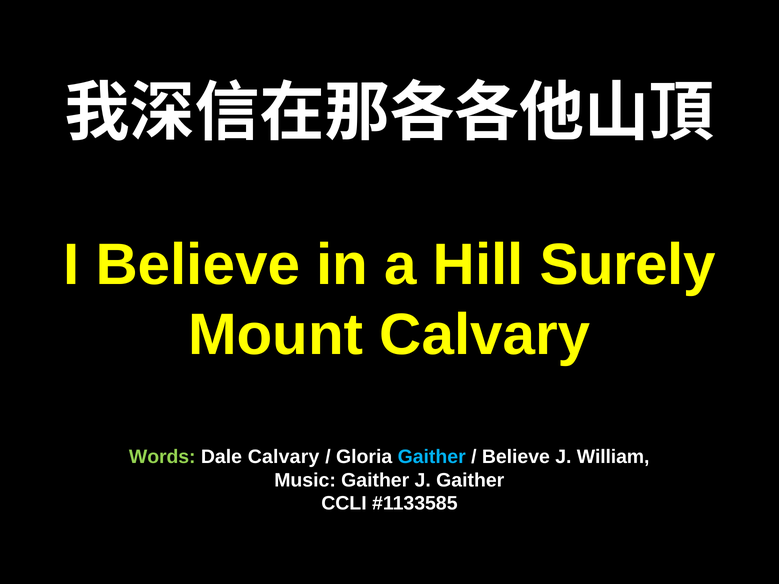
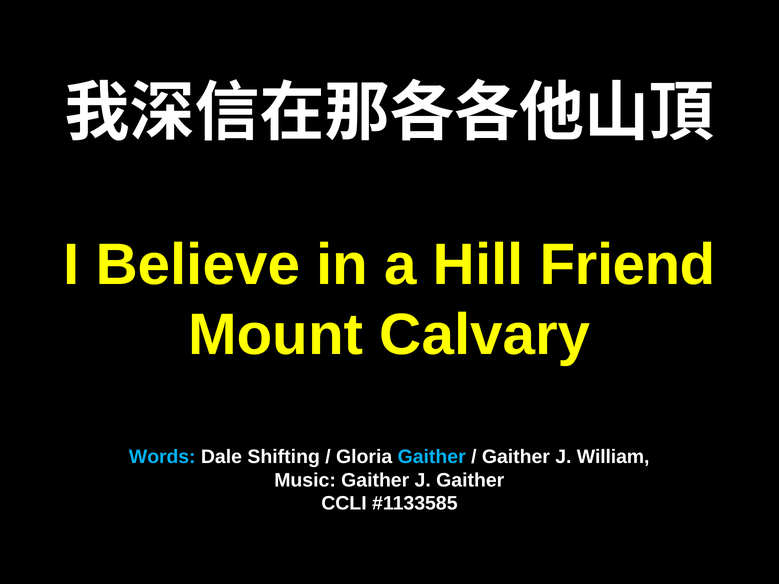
Surely: Surely -> Friend
Words colour: light green -> light blue
Dale Calvary: Calvary -> Shifting
Believe at (516, 457): Believe -> Gaither
